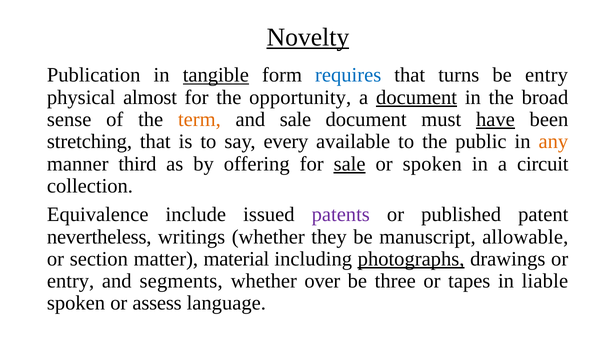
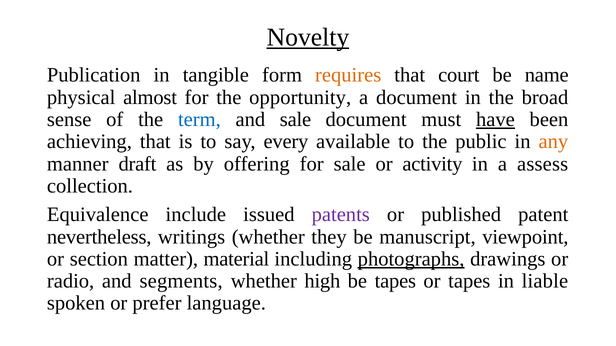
tangible underline: present -> none
requires colour: blue -> orange
turns: turns -> court
be entry: entry -> name
document at (417, 98) underline: present -> none
term colour: orange -> blue
stretching: stretching -> achieving
third: third -> draft
sale at (350, 164) underline: present -> none
or spoken: spoken -> activity
circuit: circuit -> assess
allowable: allowable -> viewpoint
entry at (71, 281): entry -> radio
over: over -> high
be three: three -> tapes
assess: assess -> prefer
